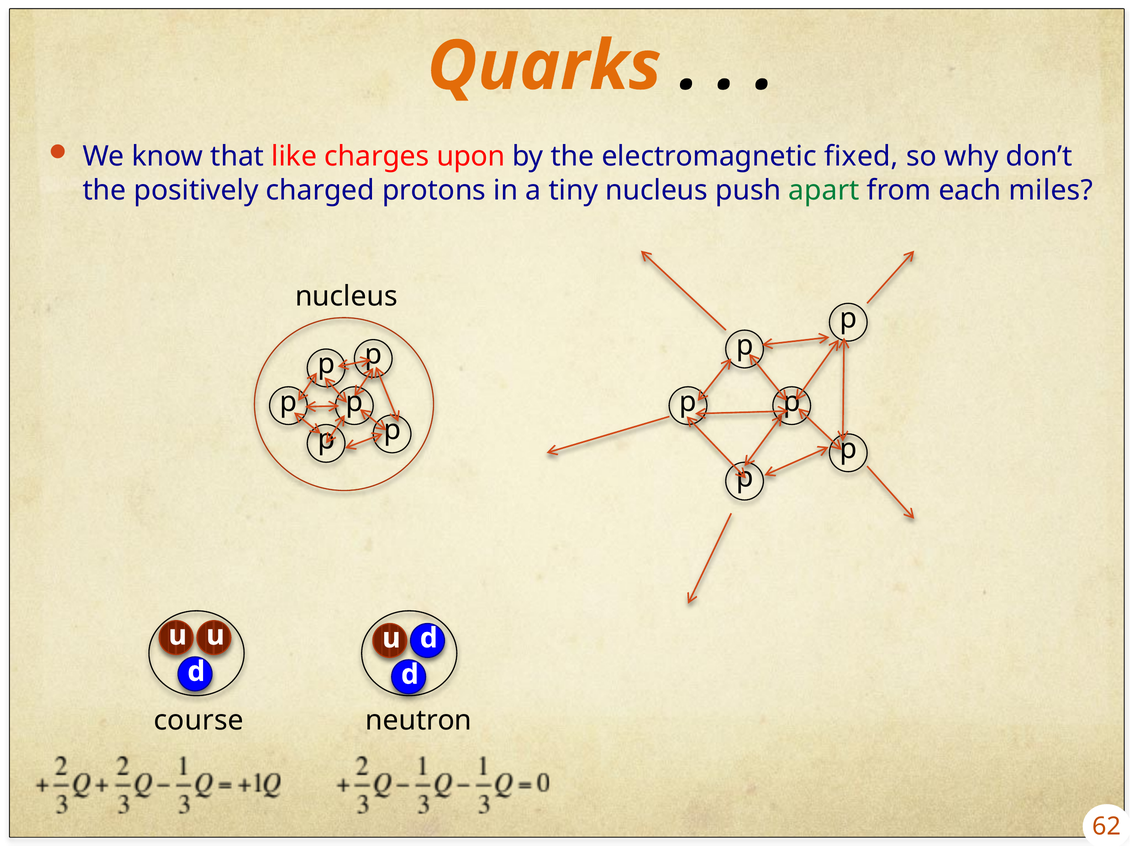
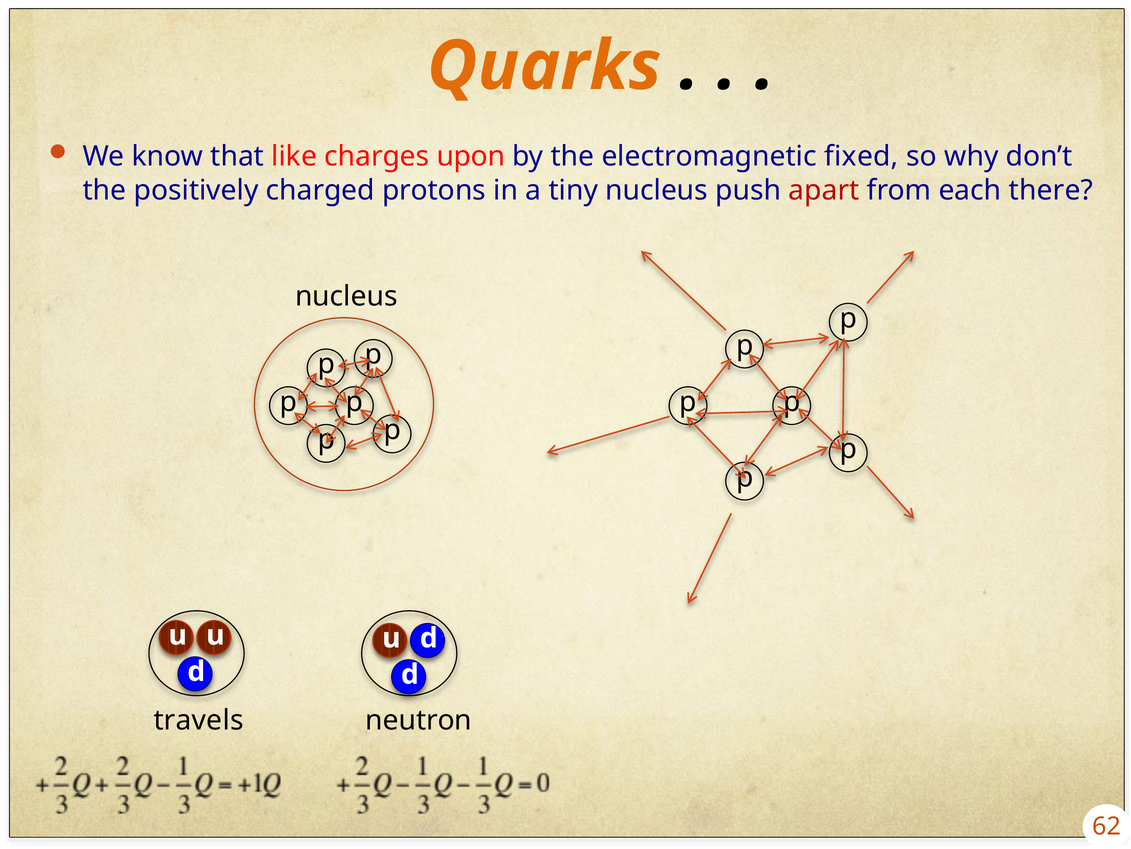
apart colour: green -> red
miles: miles -> there
course: course -> travels
